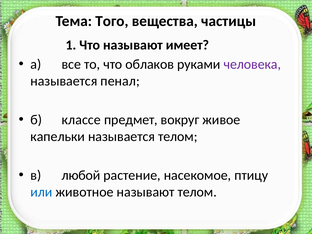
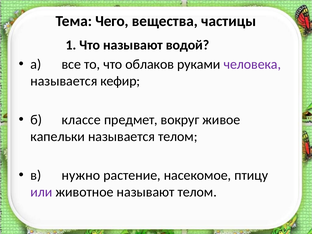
Того: Того -> Чего
имеет: имеет -> водой
пенал: пенал -> кефир
любой: любой -> нужно
или colour: blue -> purple
